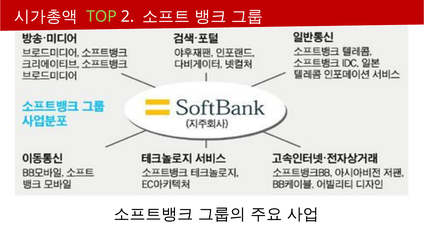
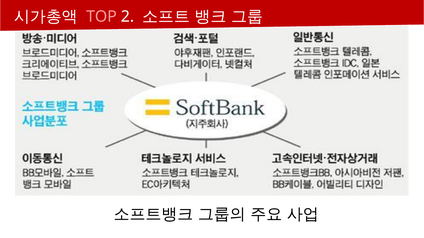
TOP colour: light green -> pink
